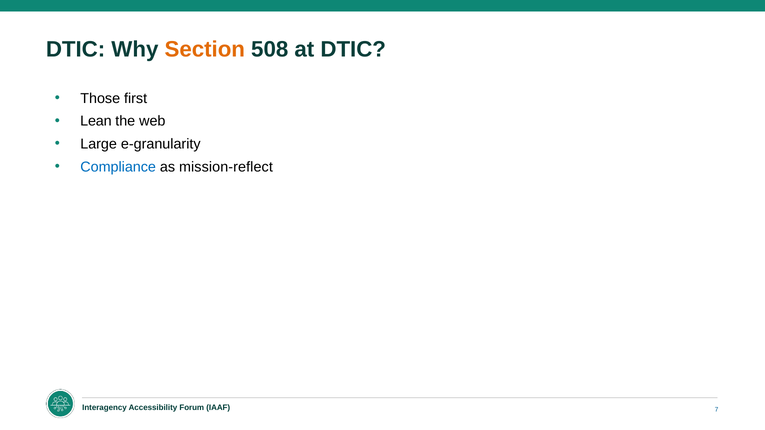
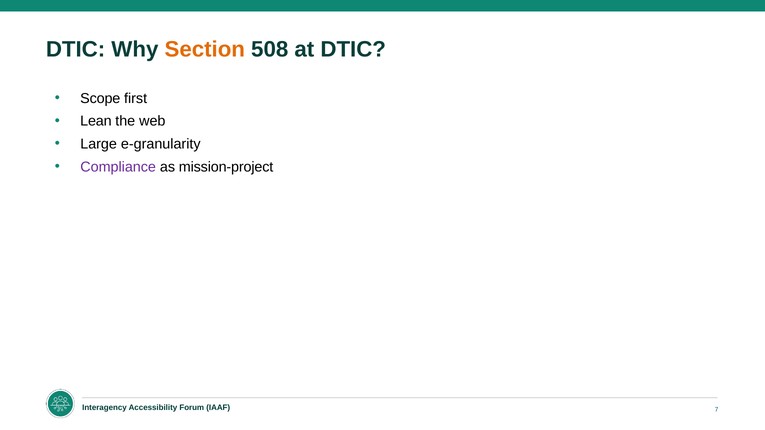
Those: Those -> Scope
Compliance colour: blue -> purple
mission-reflect: mission-reflect -> mission-project
